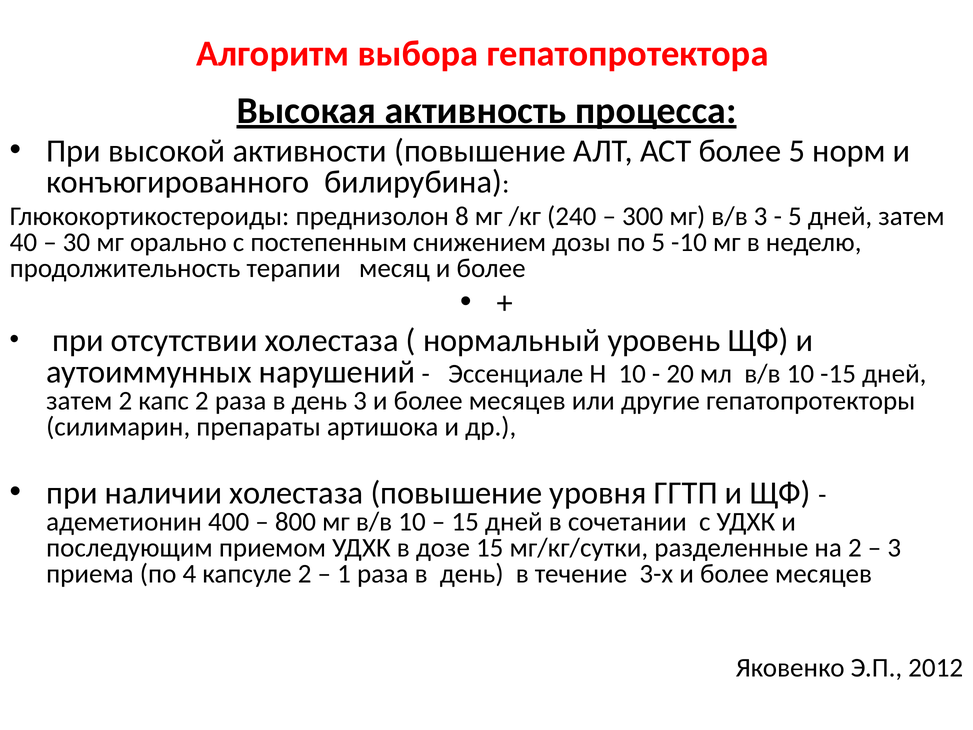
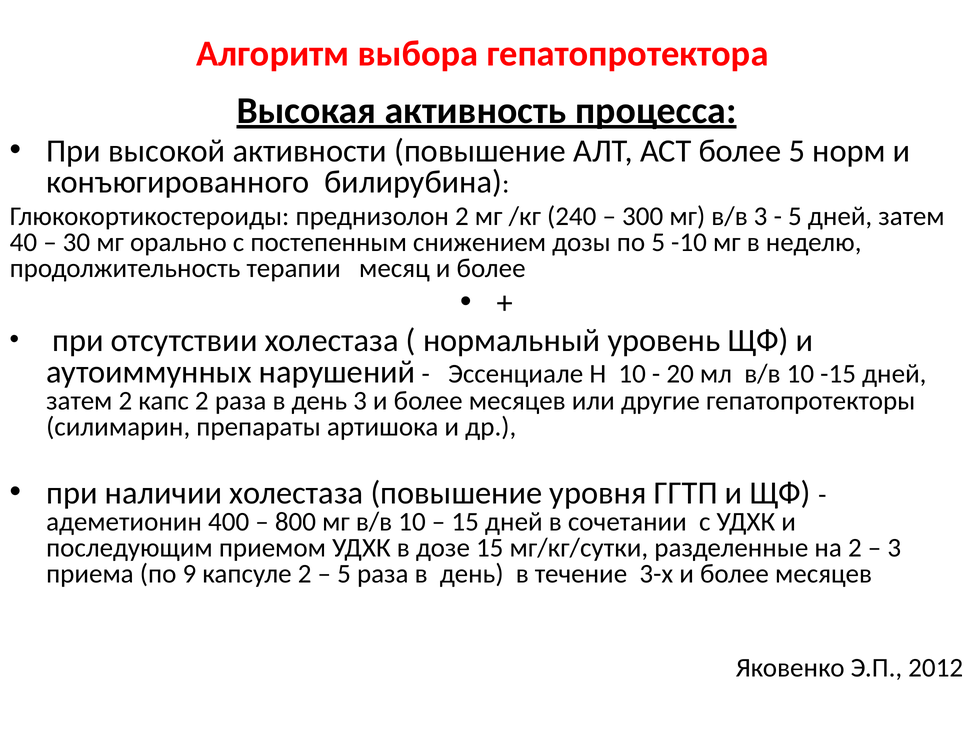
преднизолон 8: 8 -> 2
4: 4 -> 9
1 at (344, 573): 1 -> 5
